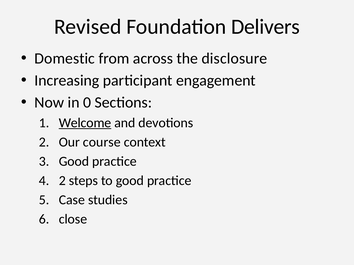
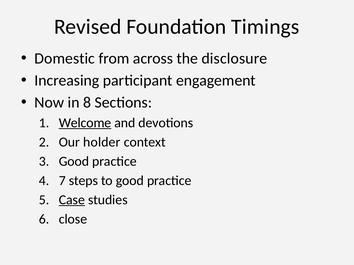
Delivers: Delivers -> Timings
0: 0 -> 8
course: course -> holder
4 2: 2 -> 7
Case underline: none -> present
